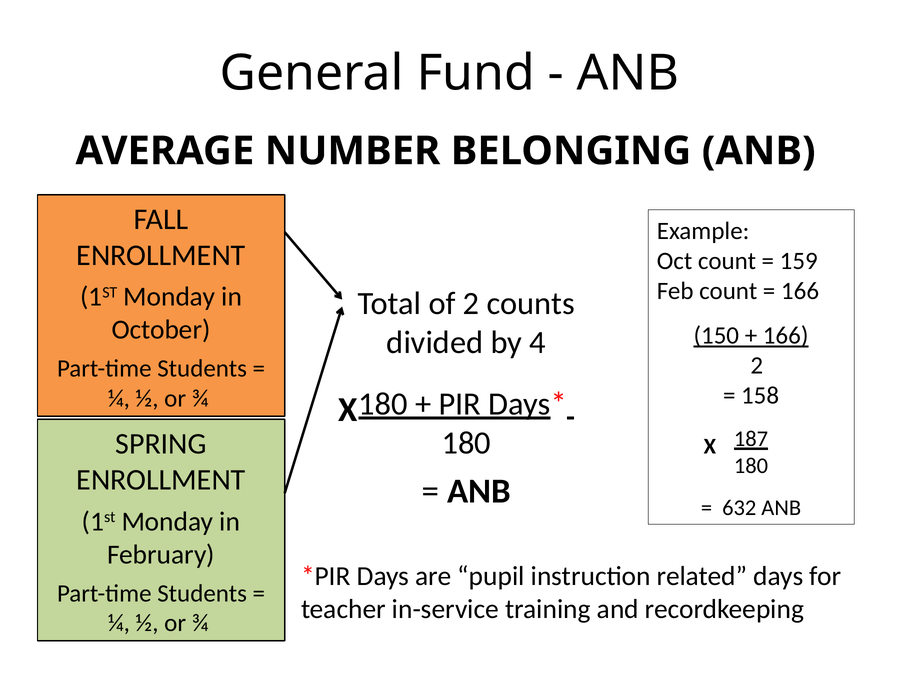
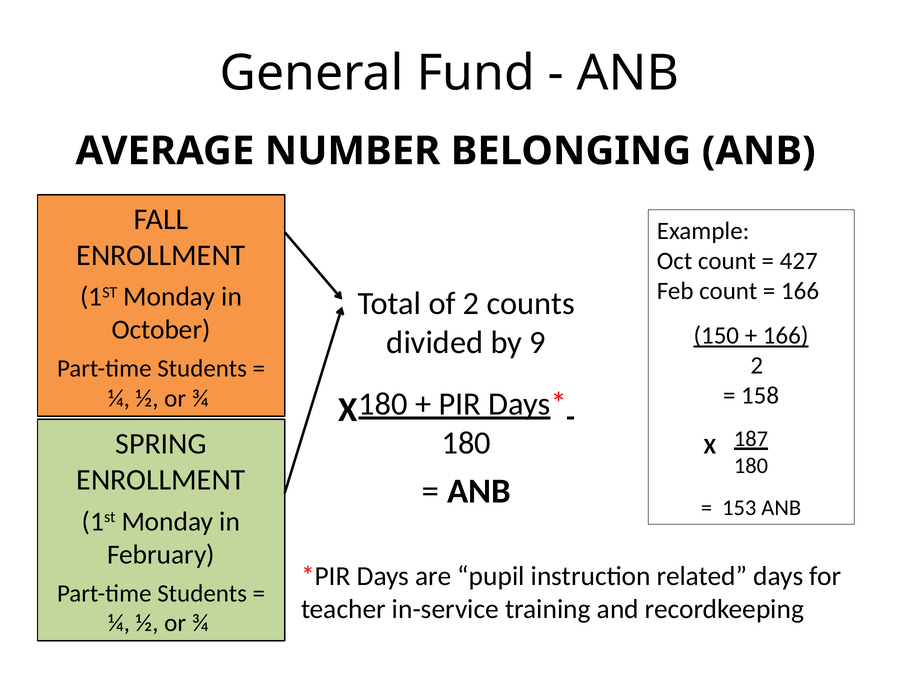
159: 159 -> 427
4: 4 -> 9
632: 632 -> 153
